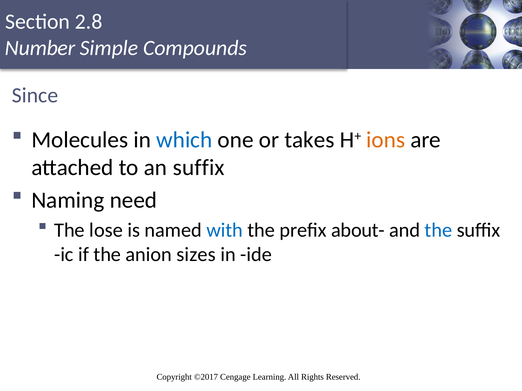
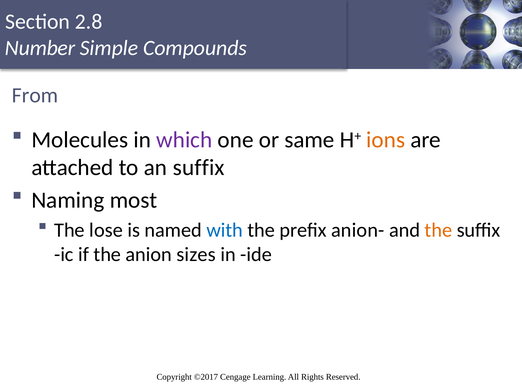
Since: Since -> From
which colour: blue -> purple
takes: takes -> same
need: need -> most
about-: about- -> anion-
the at (438, 230) colour: blue -> orange
